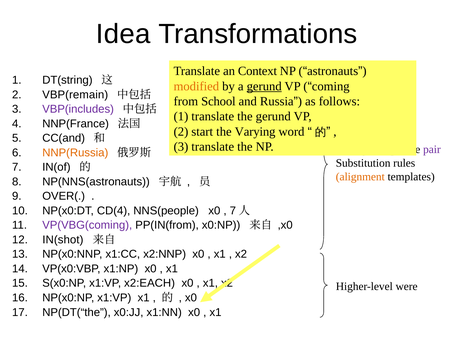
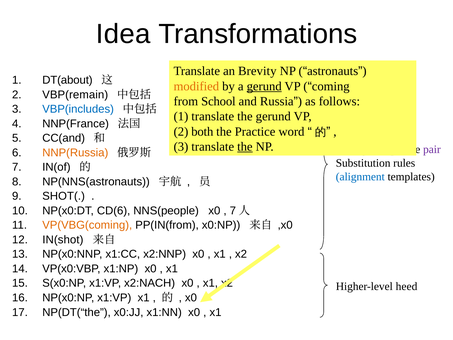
Context: Context -> Brevity
DT(string: DT(string -> DT(about
VBP(includes colour: purple -> blue
start: start -> both
Varying: Varying -> Practice
the at (245, 147) underline: none -> present
alignment colour: orange -> blue
OVER(: OVER( -> SHOT(
CD(4: CD(4 -> CD(6
VP(VBG(coming colour: purple -> orange
x2:EACH: x2:EACH -> x2:NACH
were: were -> heed
